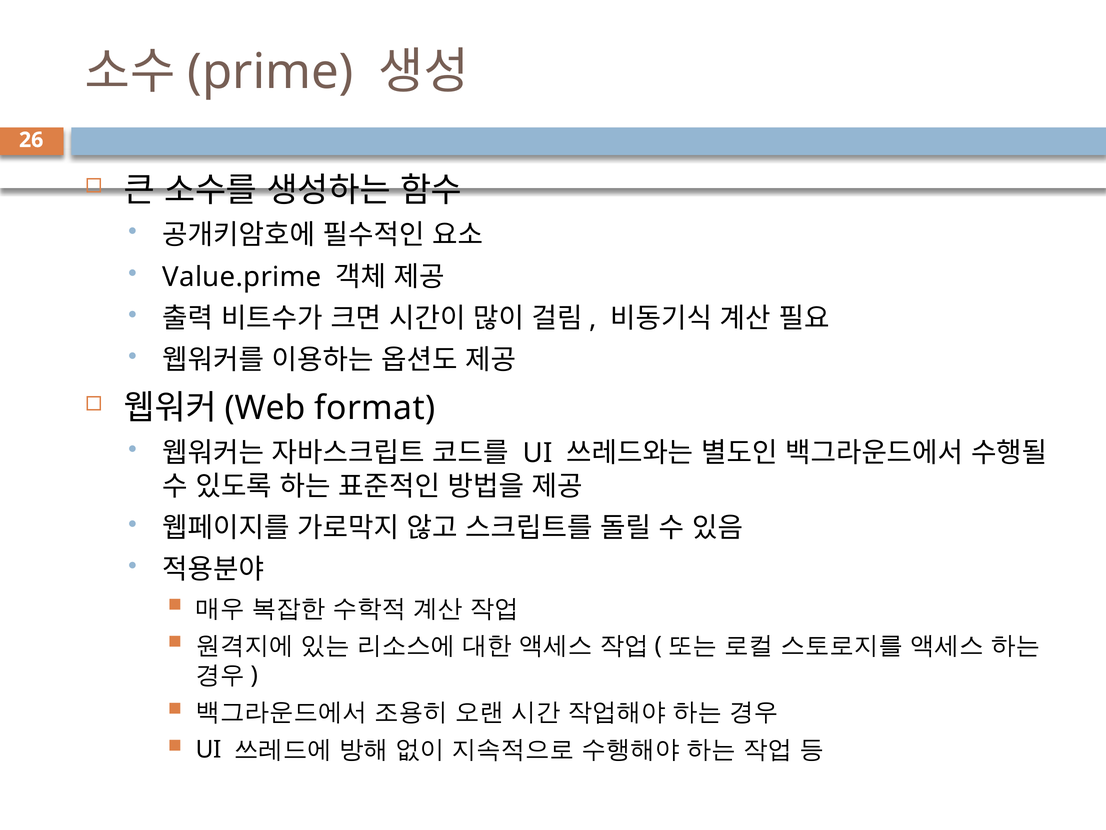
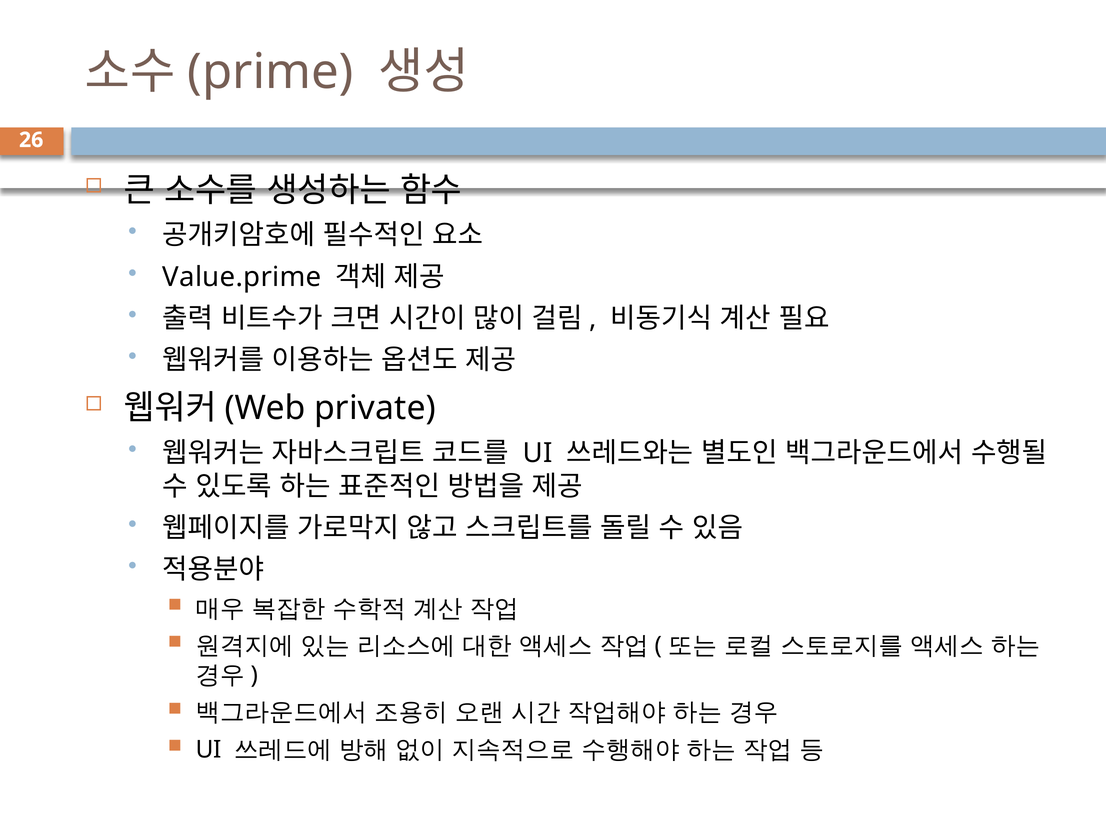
format: format -> private
